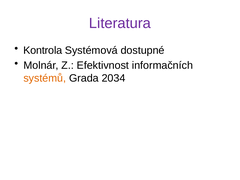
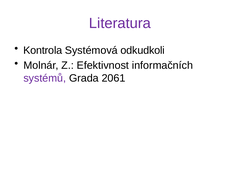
dostupné: dostupné -> odkudkoli
systémů colour: orange -> purple
2034: 2034 -> 2061
